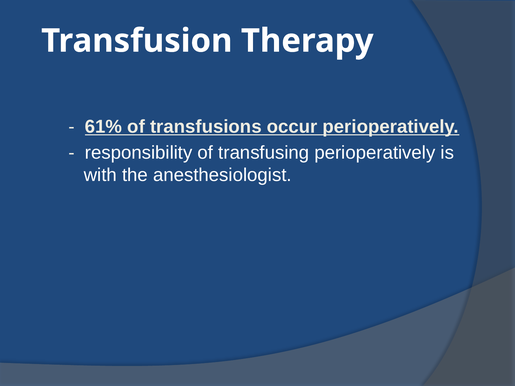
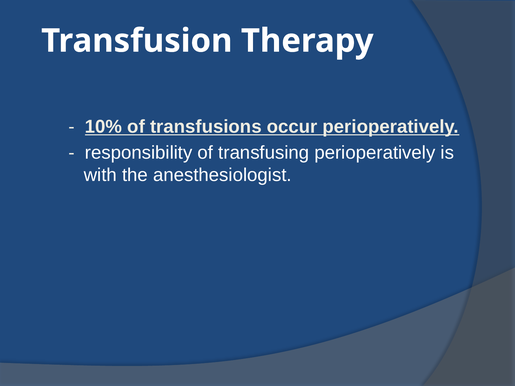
61%: 61% -> 10%
